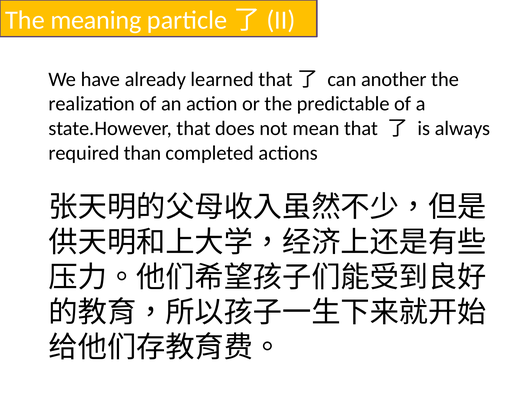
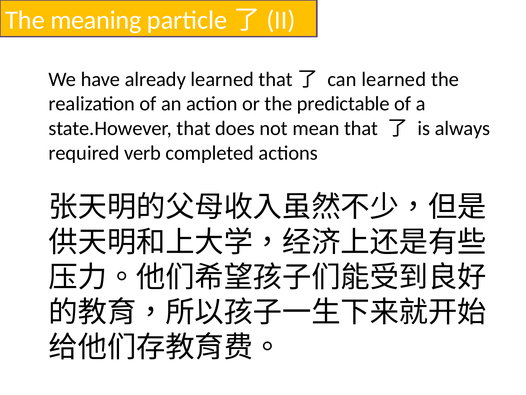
can another: another -> learned
than: than -> verb
